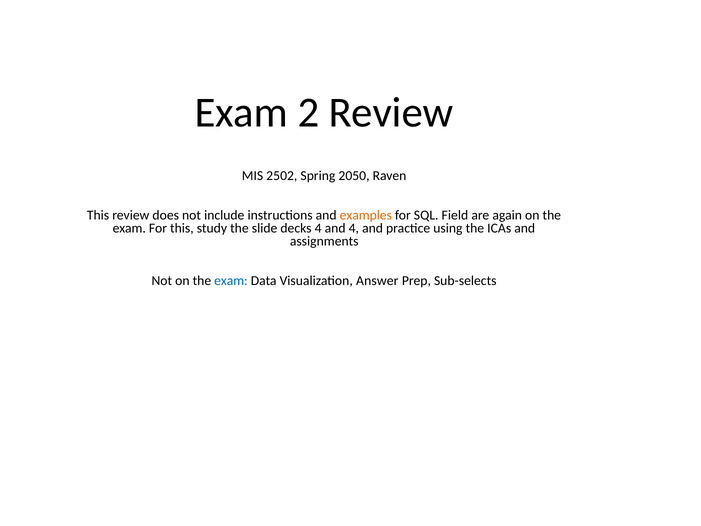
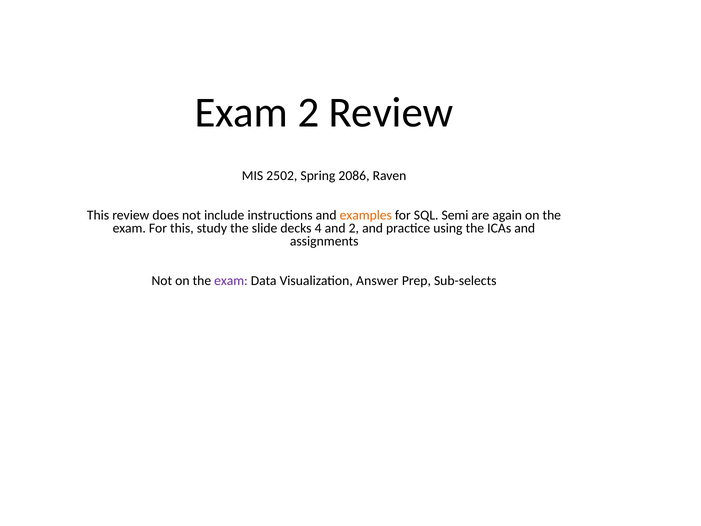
2050: 2050 -> 2086
Field: Field -> Semi
and 4: 4 -> 2
exam at (231, 281) colour: blue -> purple
